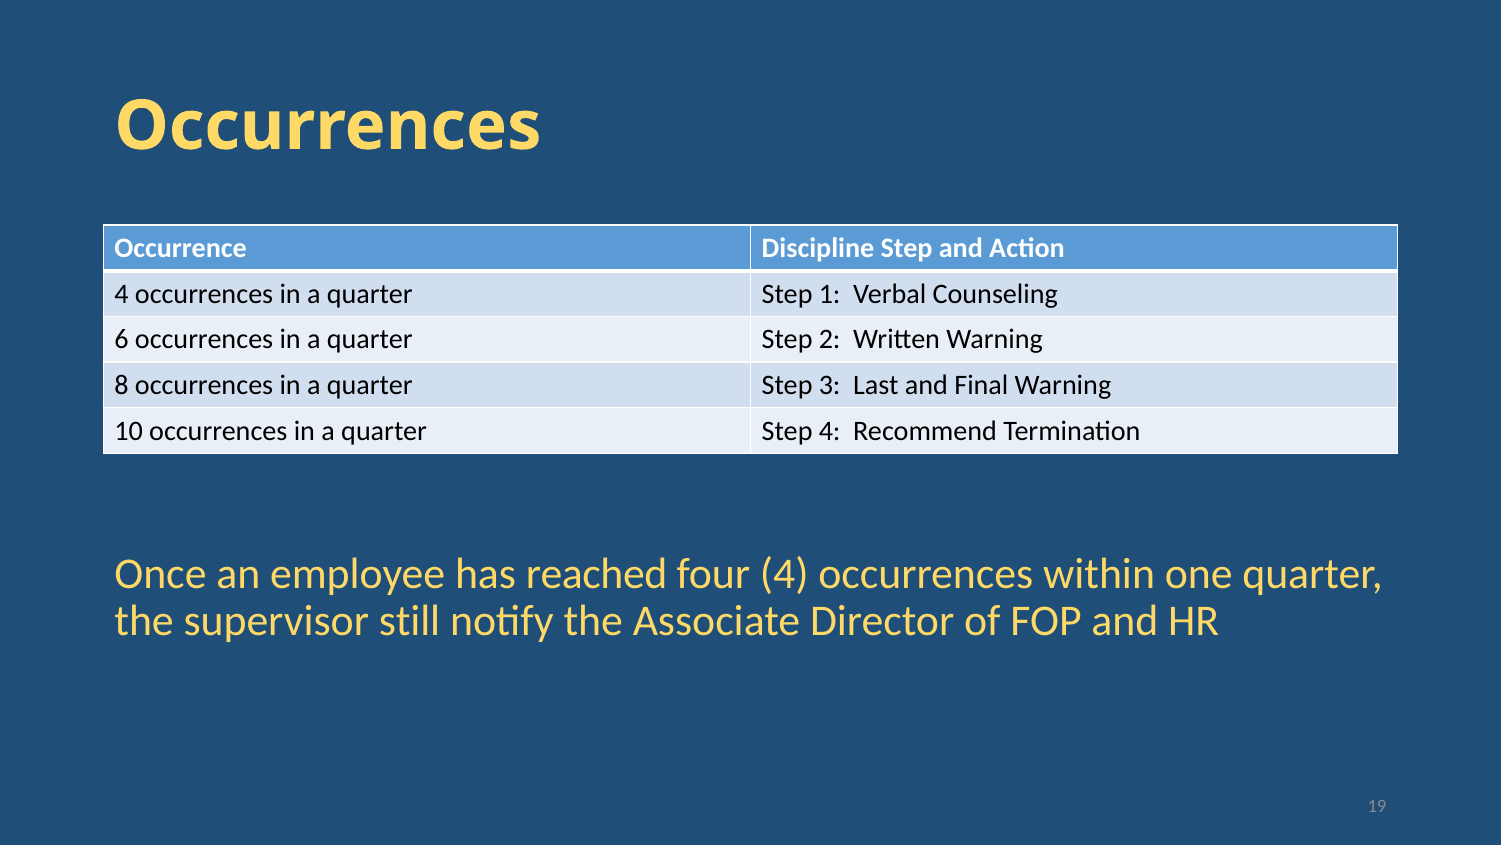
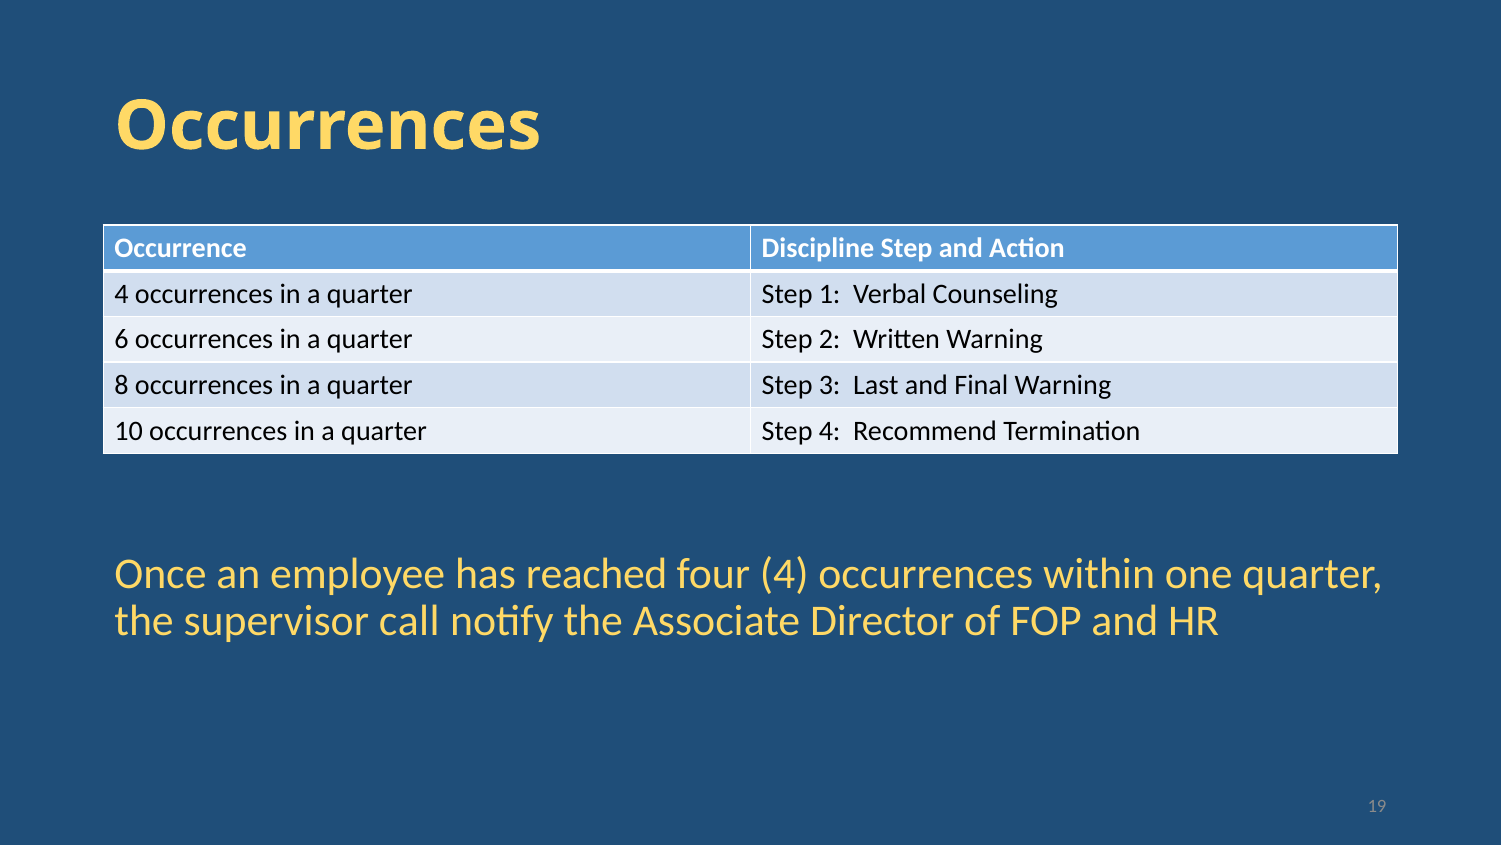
still: still -> call
